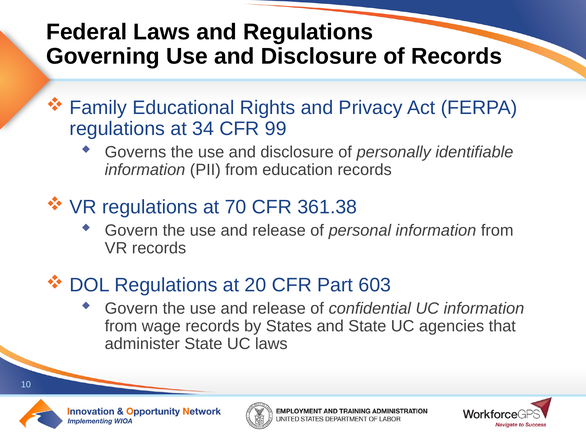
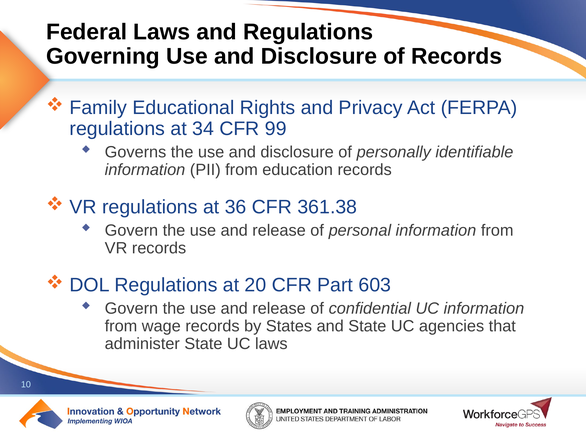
70: 70 -> 36
